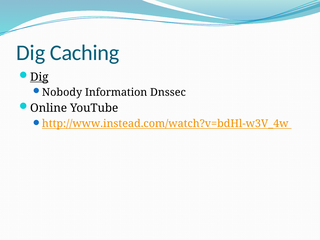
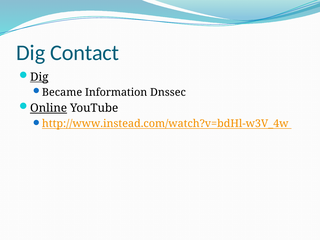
Caching: Caching -> Contact
Nobody: Nobody -> Became
Online underline: none -> present
